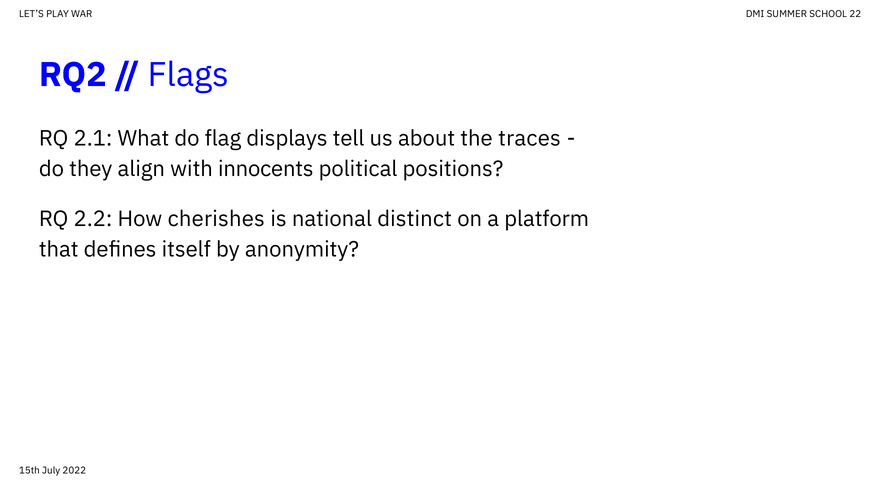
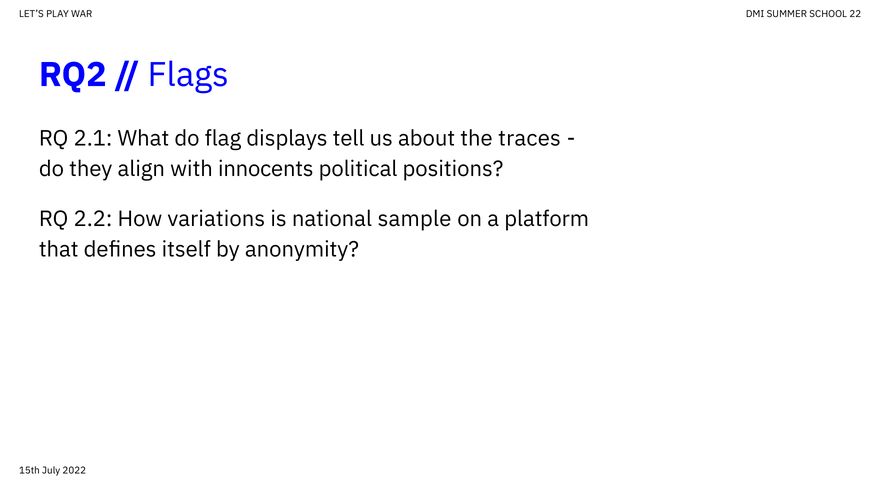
cherishes: cherishes -> variations
distinct: distinct -> sample
